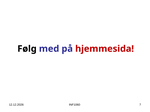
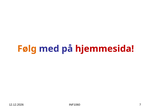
Følg colour: black -> orange
